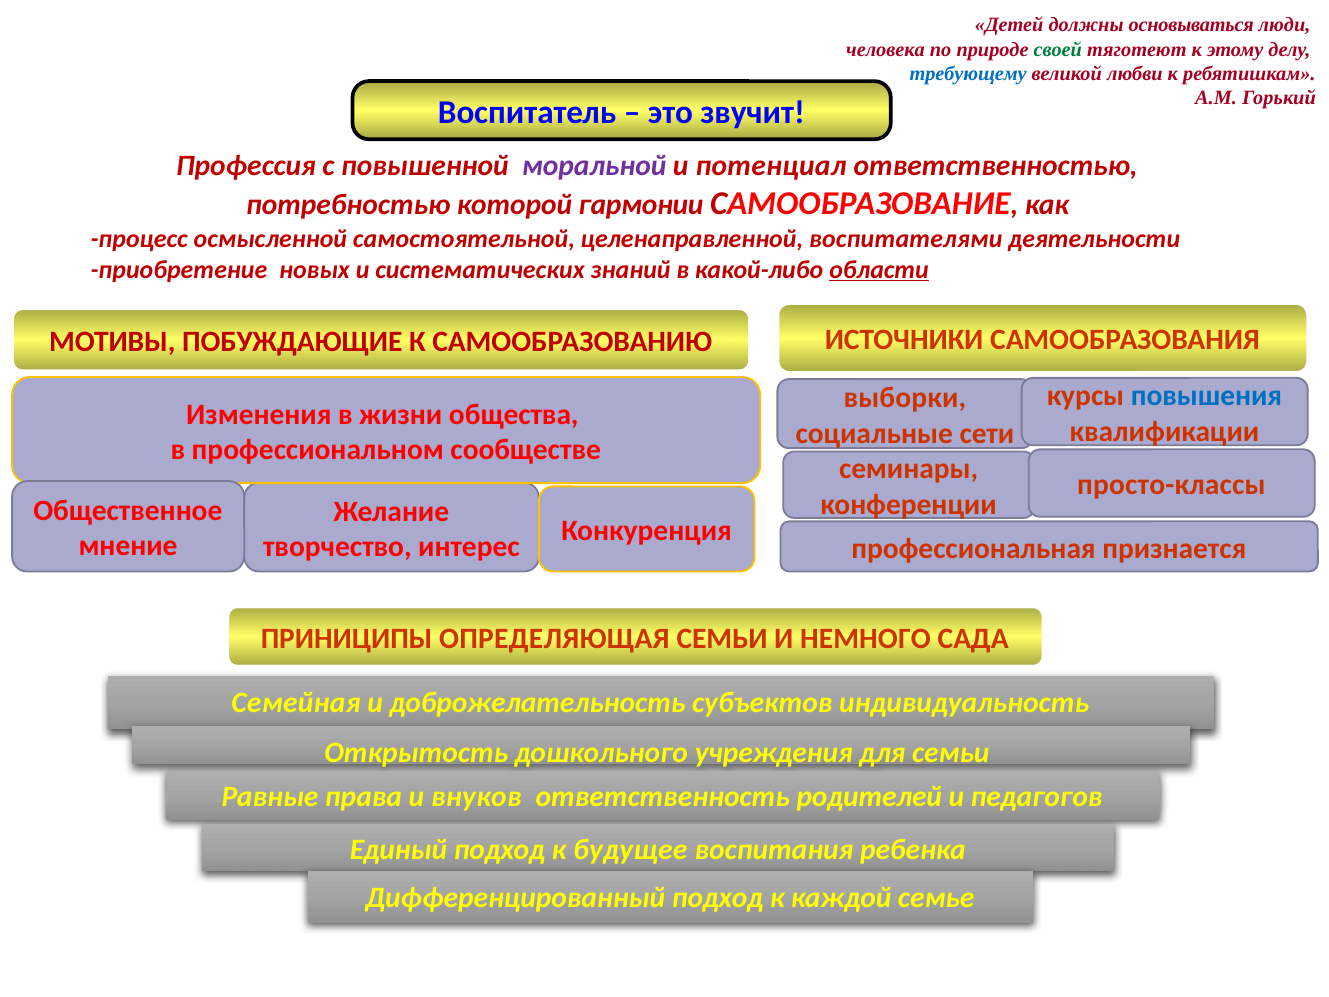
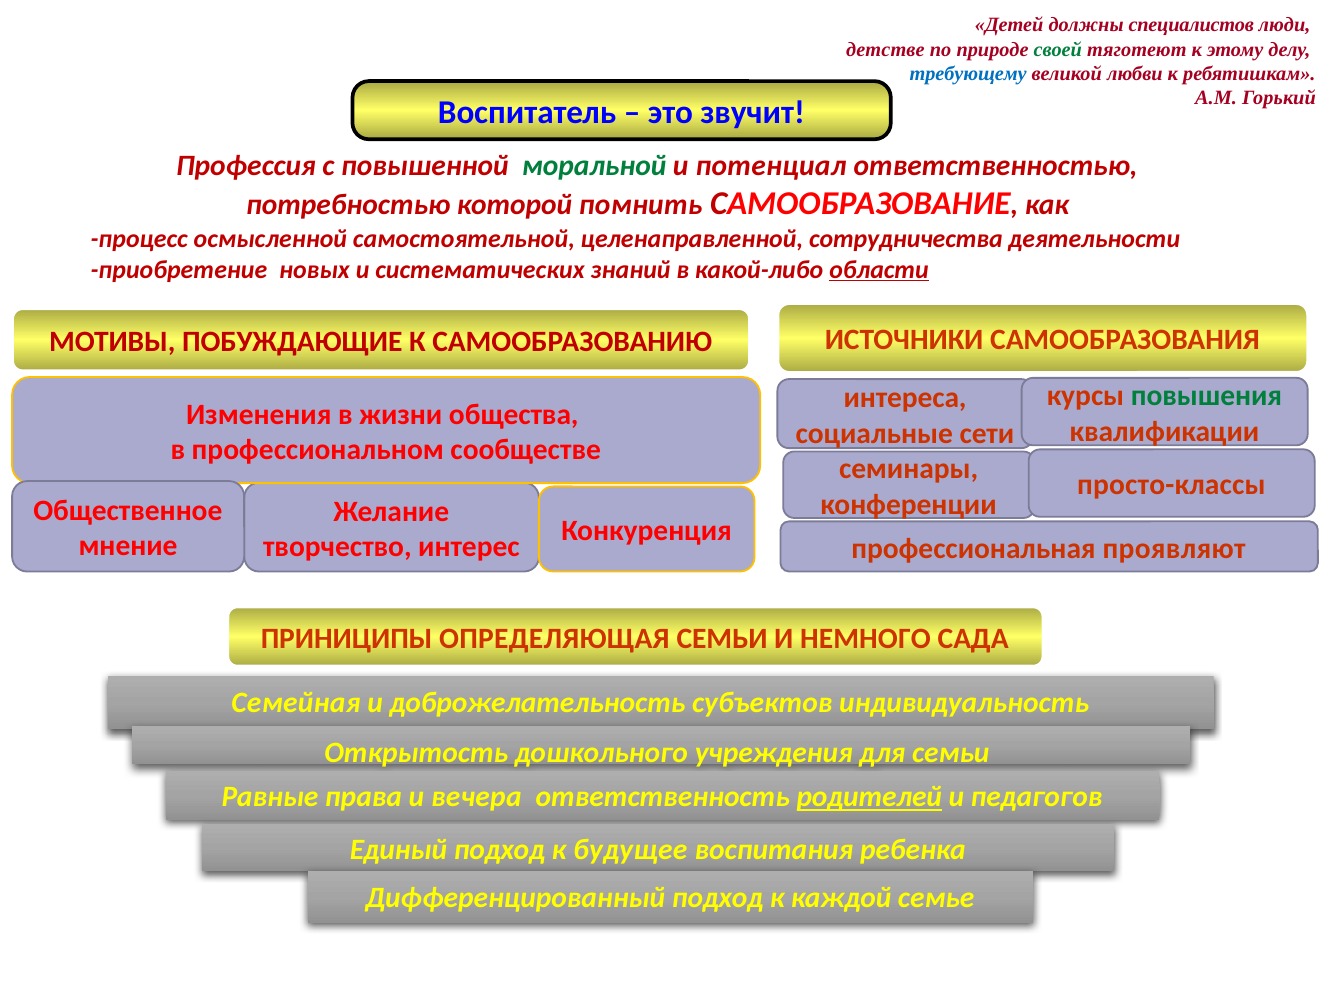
основываться: основываться -> специалистов
человека: человека -> детстве
моральной colour: purple -> green
гармонии: гармонии -> помнить
воспитателями: воспитателями -> сотрудничества
повышения colour: blue -> green
выборки: выборки -> интереса
признается: признается -> проявляют
внуков: внуков -> вечера
родителей underline: none -> present
